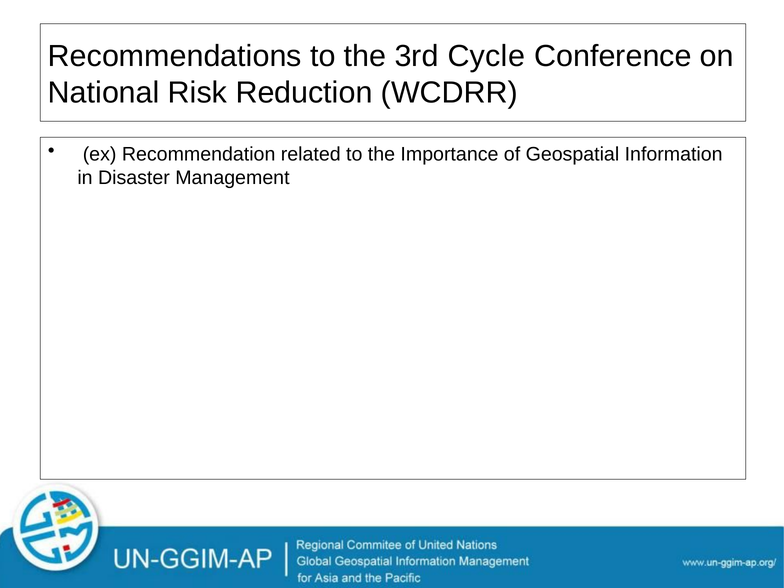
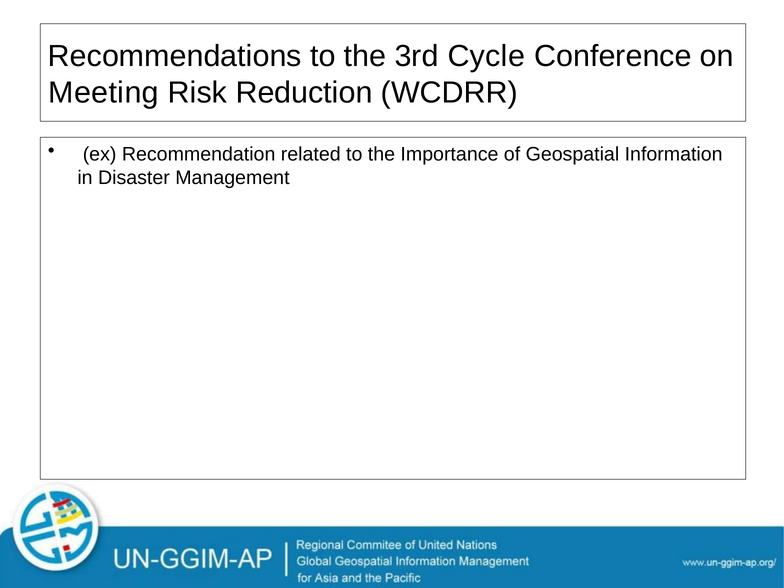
National: National -> Meeting
